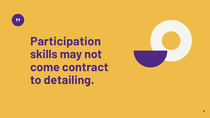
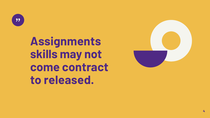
Participation: Participation -> Assignments
detailing: detailing -> released
